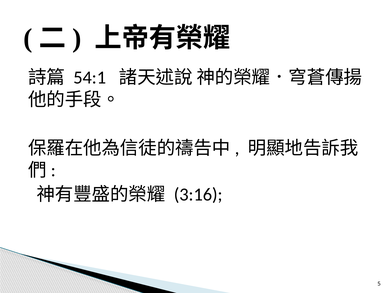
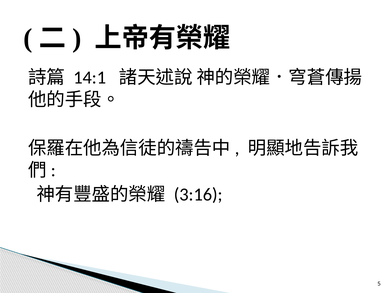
54:1: 54:1 -> 14:1
